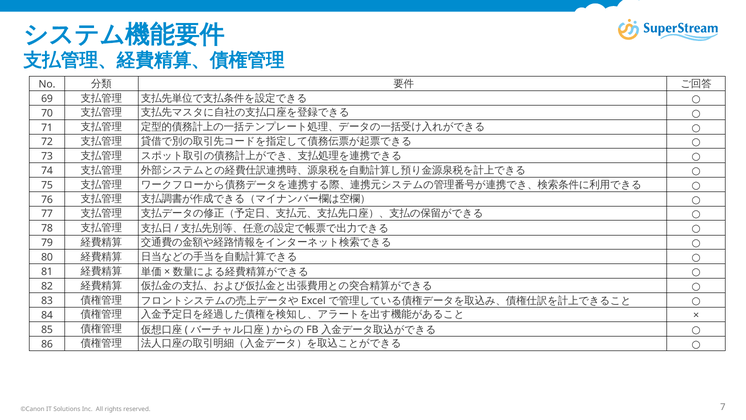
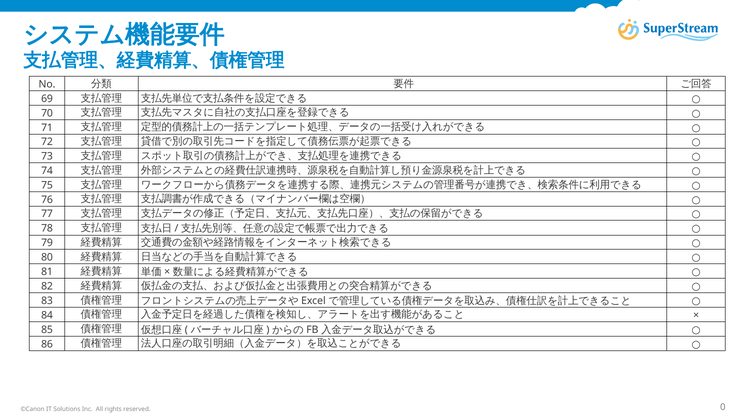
7: 7 -> 0
